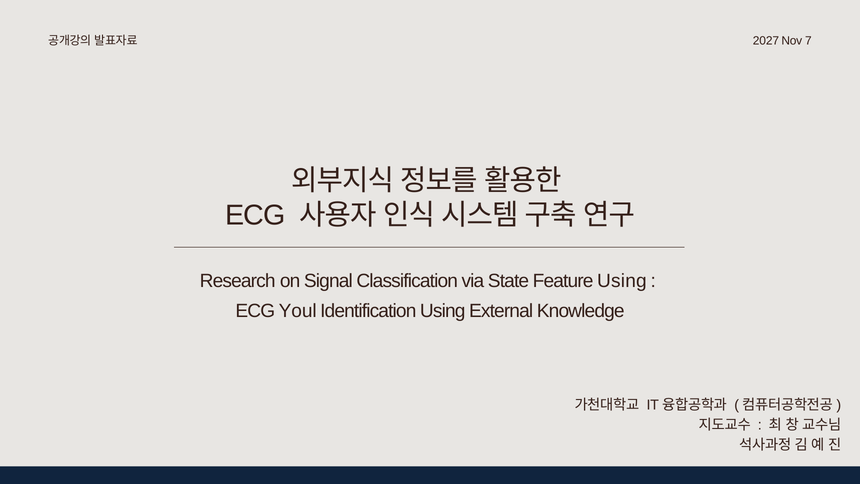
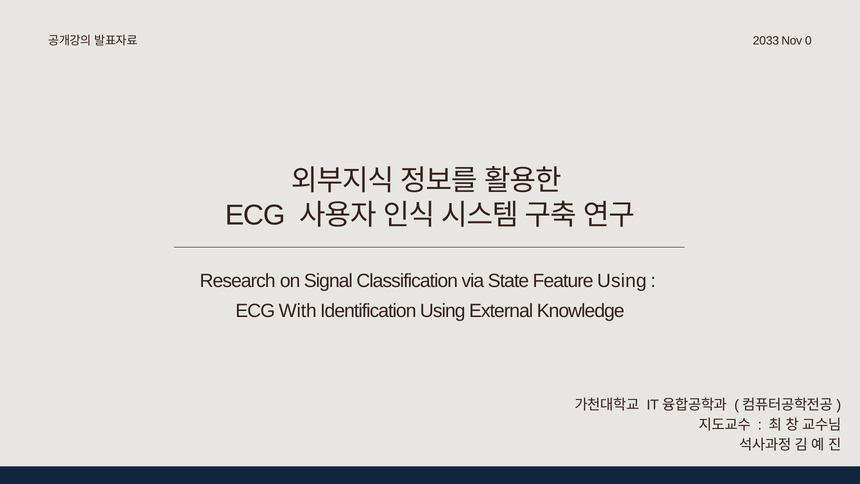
2027: 2027 -> 2033
7: 7 -> 0
Youl: Youl -> With
